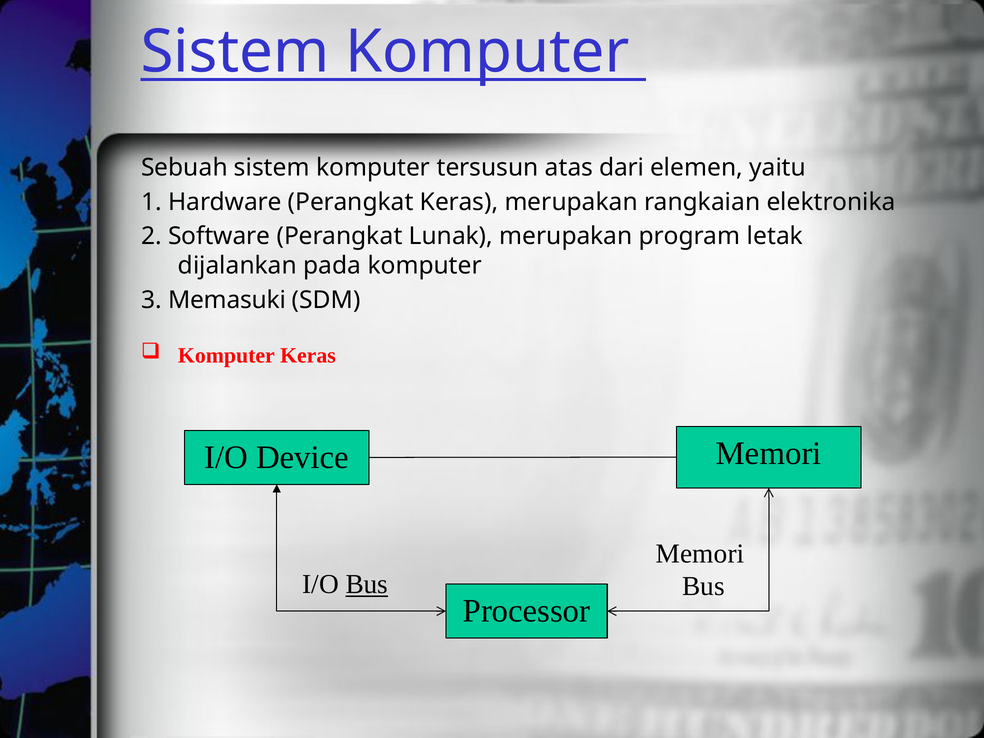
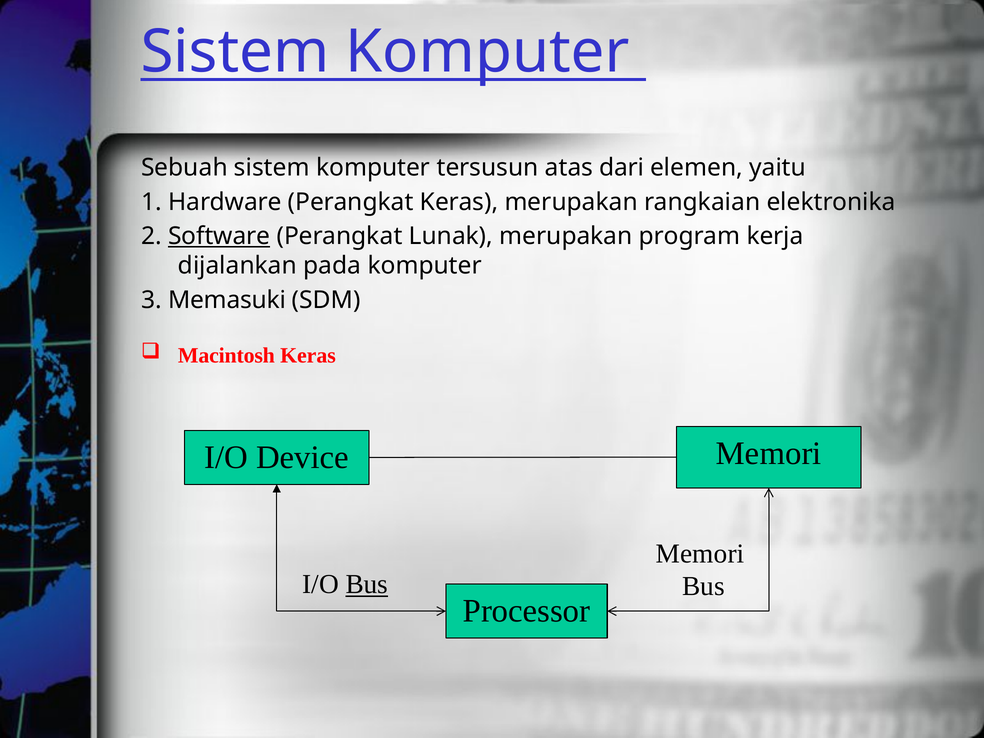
Software underline: none -> present
letak: letak -> kerja
Komputer at (226, 355): Komputer -> Macintosh
